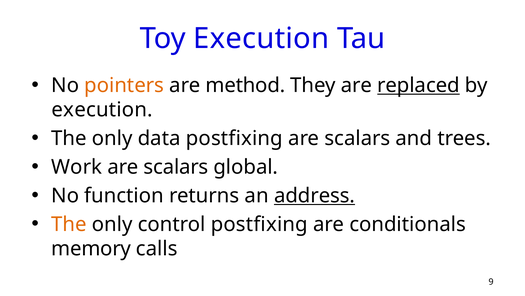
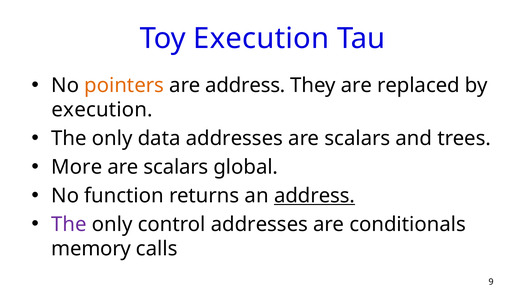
are method: method -> address
replaced underline: present -> none
data postfixing: postfixing -> addresses
Work: Work -> More
The at (69, 224) colour: orange -> purple
control postfixing: postfixing -> addresses
